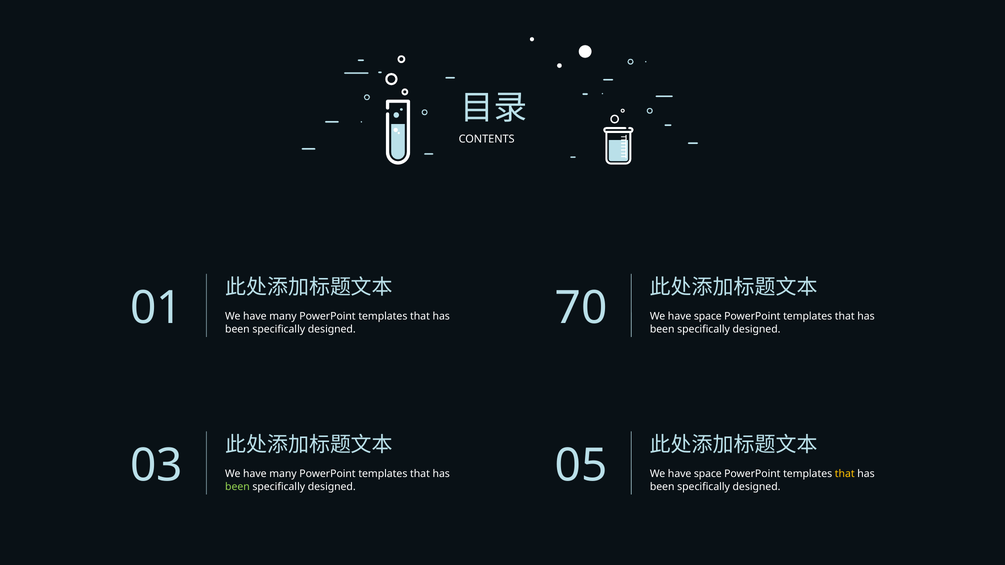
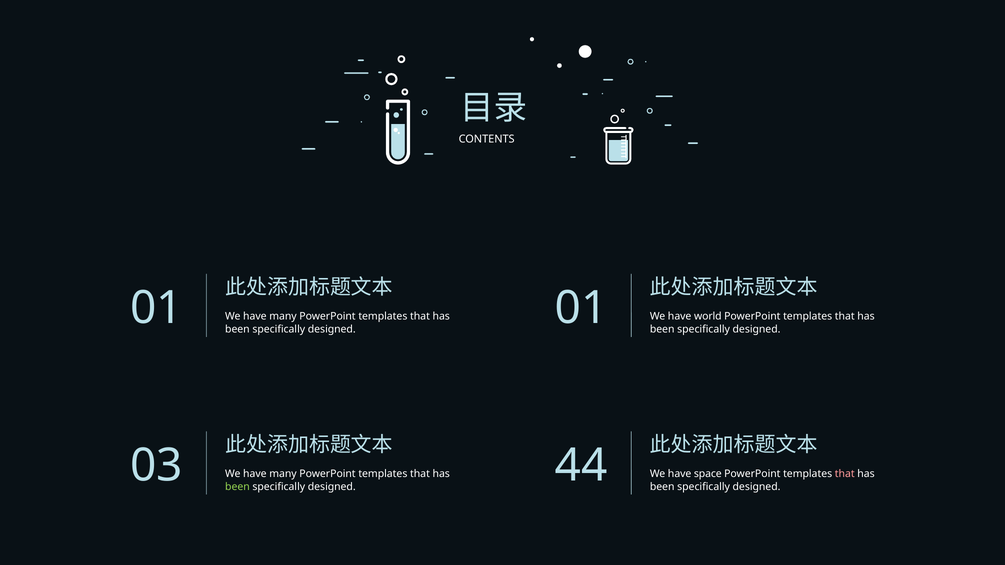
space at (708, 317): space -> world
designed 70: 70 -> 01
that at (845, 474) colour: yellow -> pink
05: 05 -> 44
